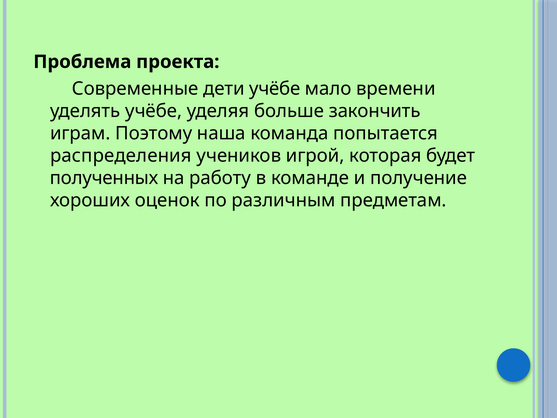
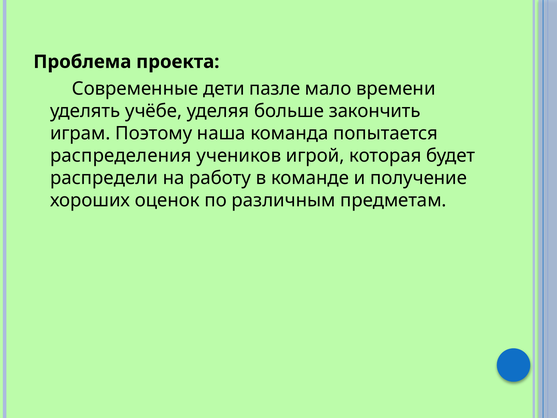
дети учёбе: учёбе -> пазле
полученных: полученных -> распредели
